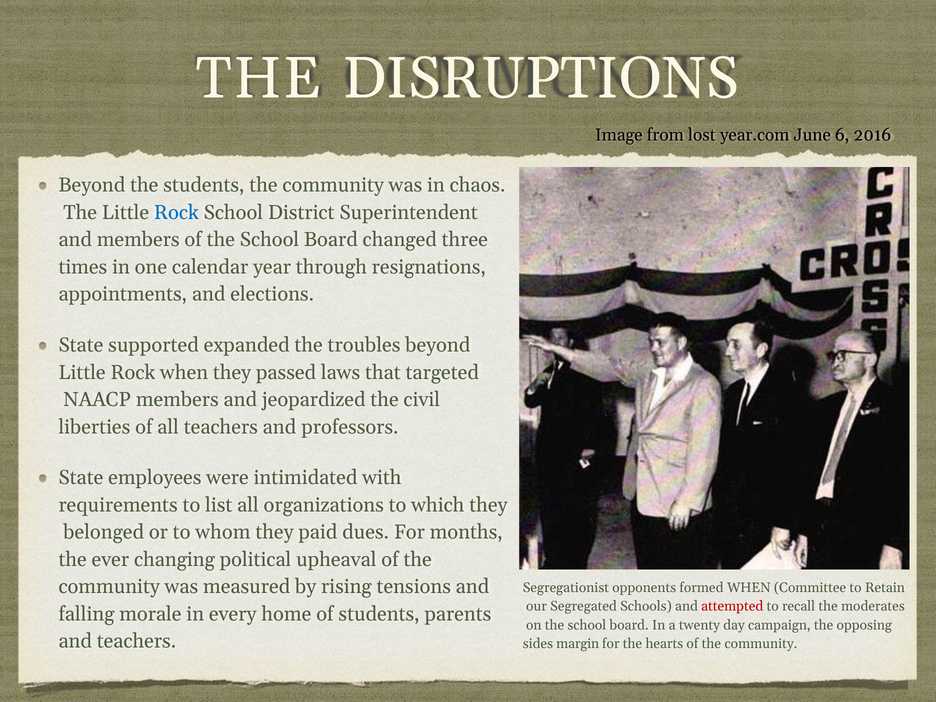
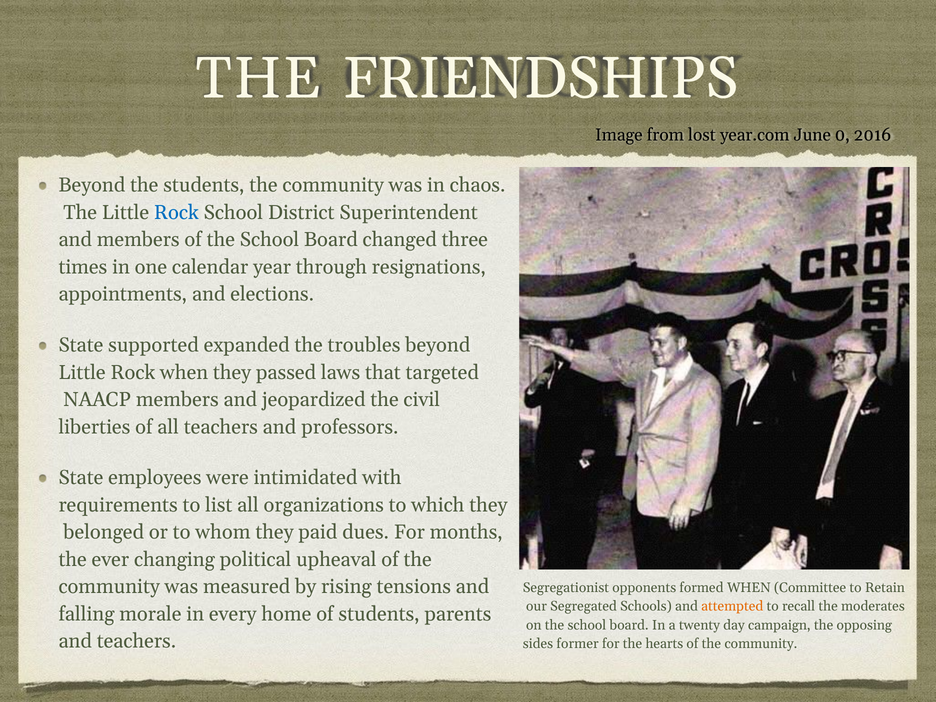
DISRUPTIONS: DISRUPTIONS -> FRIENDSHIPS
6: 6 -> 0
attempted colour: red -> orange
margin: margin -> former
